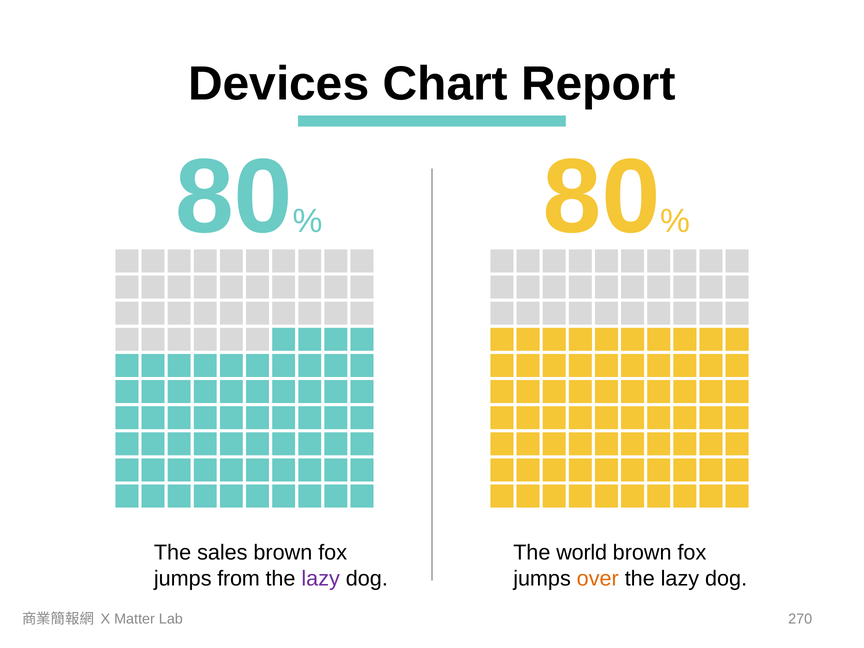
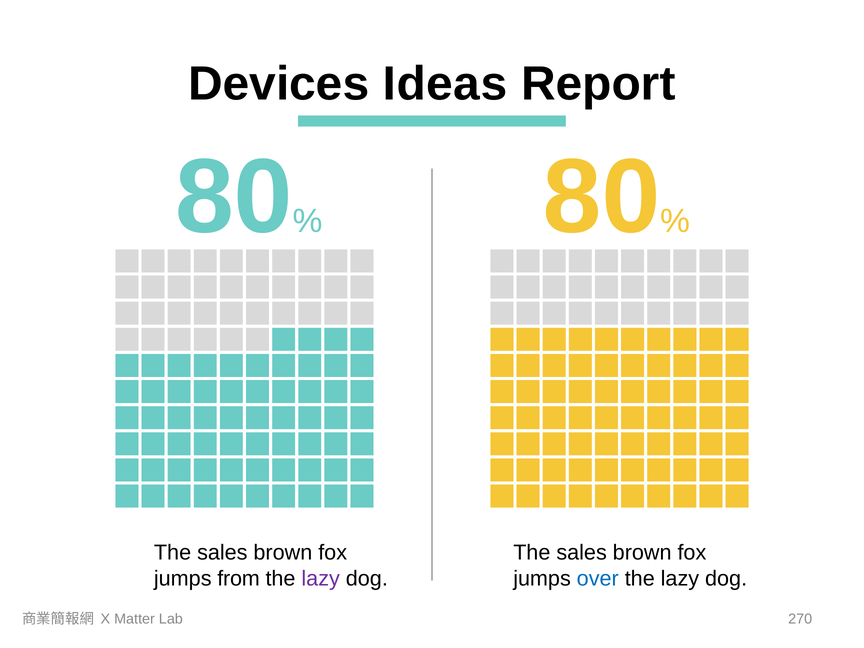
Chart: Chart -> Ideas
world at (582, 553): world -> sales
over colour: orange -> blue
